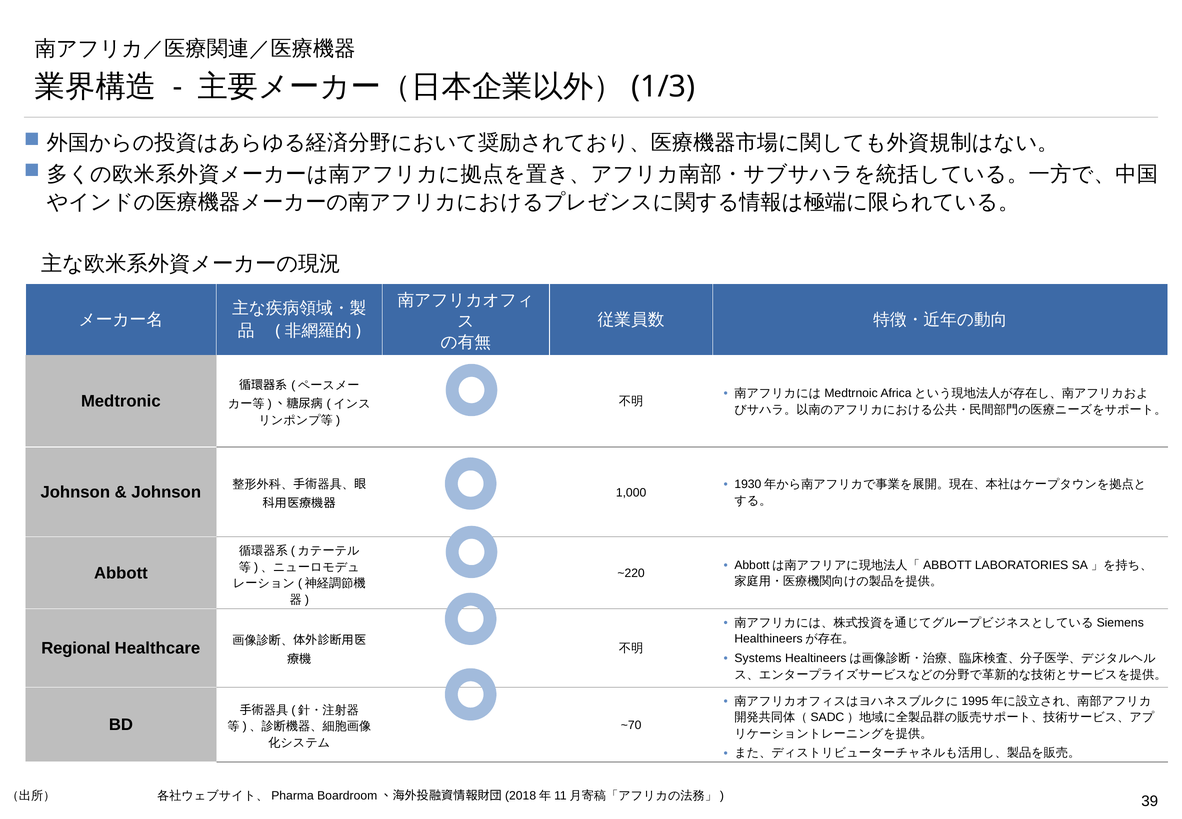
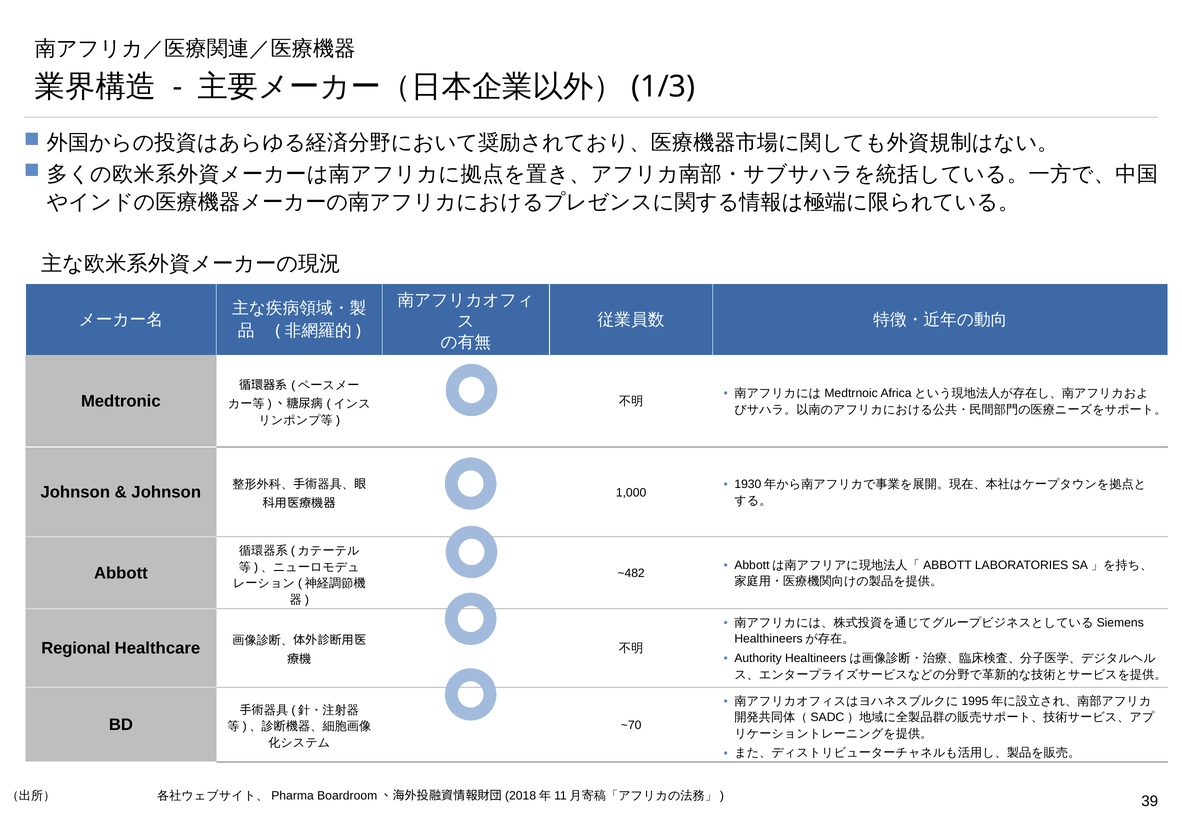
~220: ~220 -> ~482
Systems: Systems -> Authority
